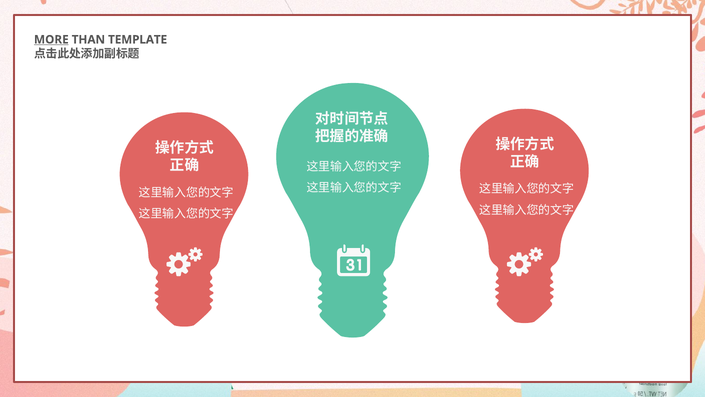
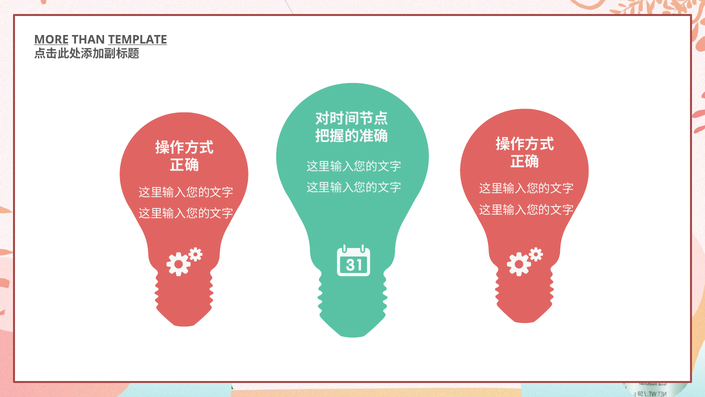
TEMPLATE underline: none -> present
